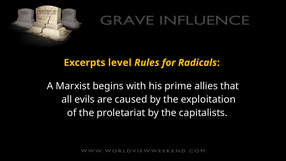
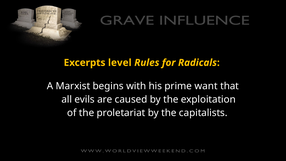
allies: allies -> want
